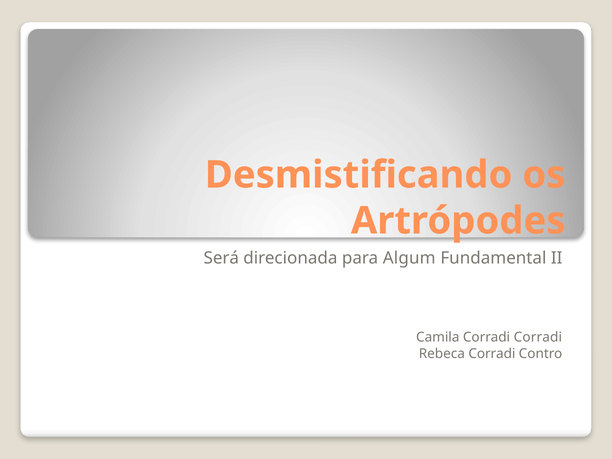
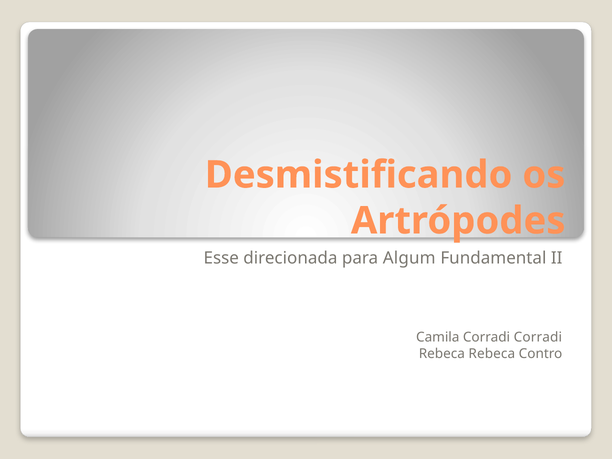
Será: Será -> Esse
Rebeca Corradi: Corradi -> Rebeca
